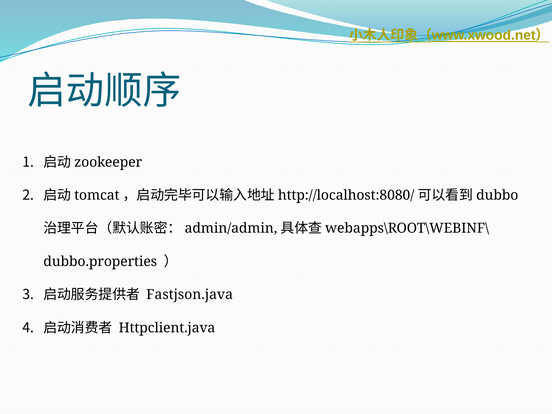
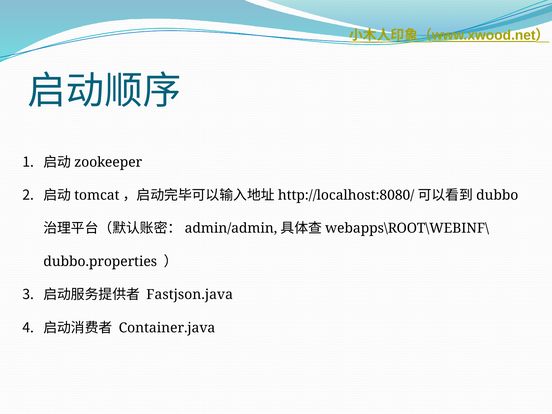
Httpclient.java: Httpclient.java -> Container.java
